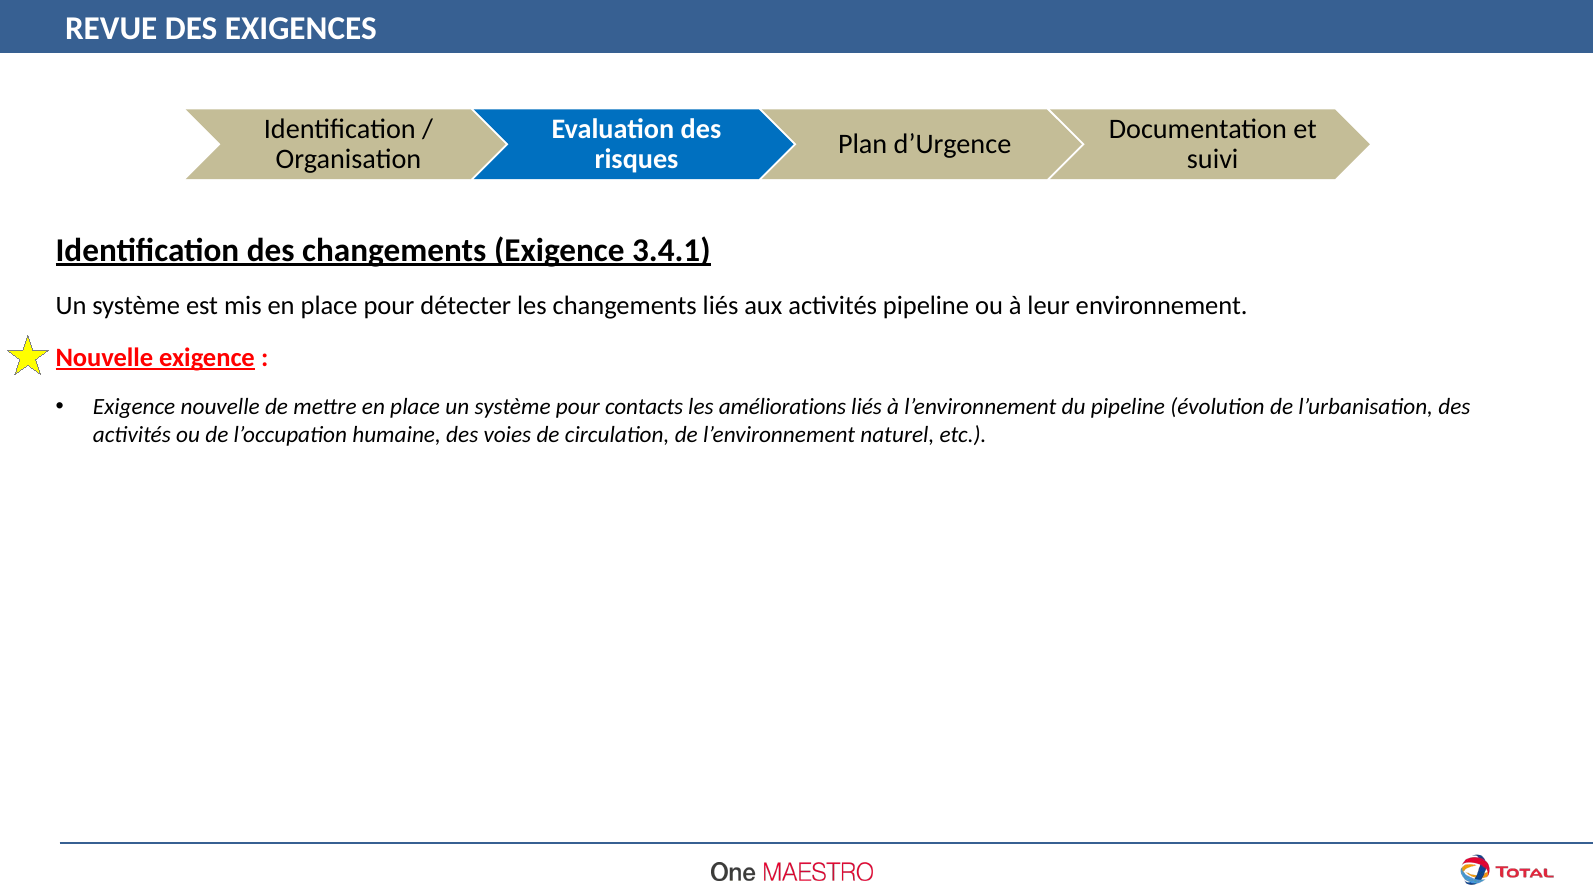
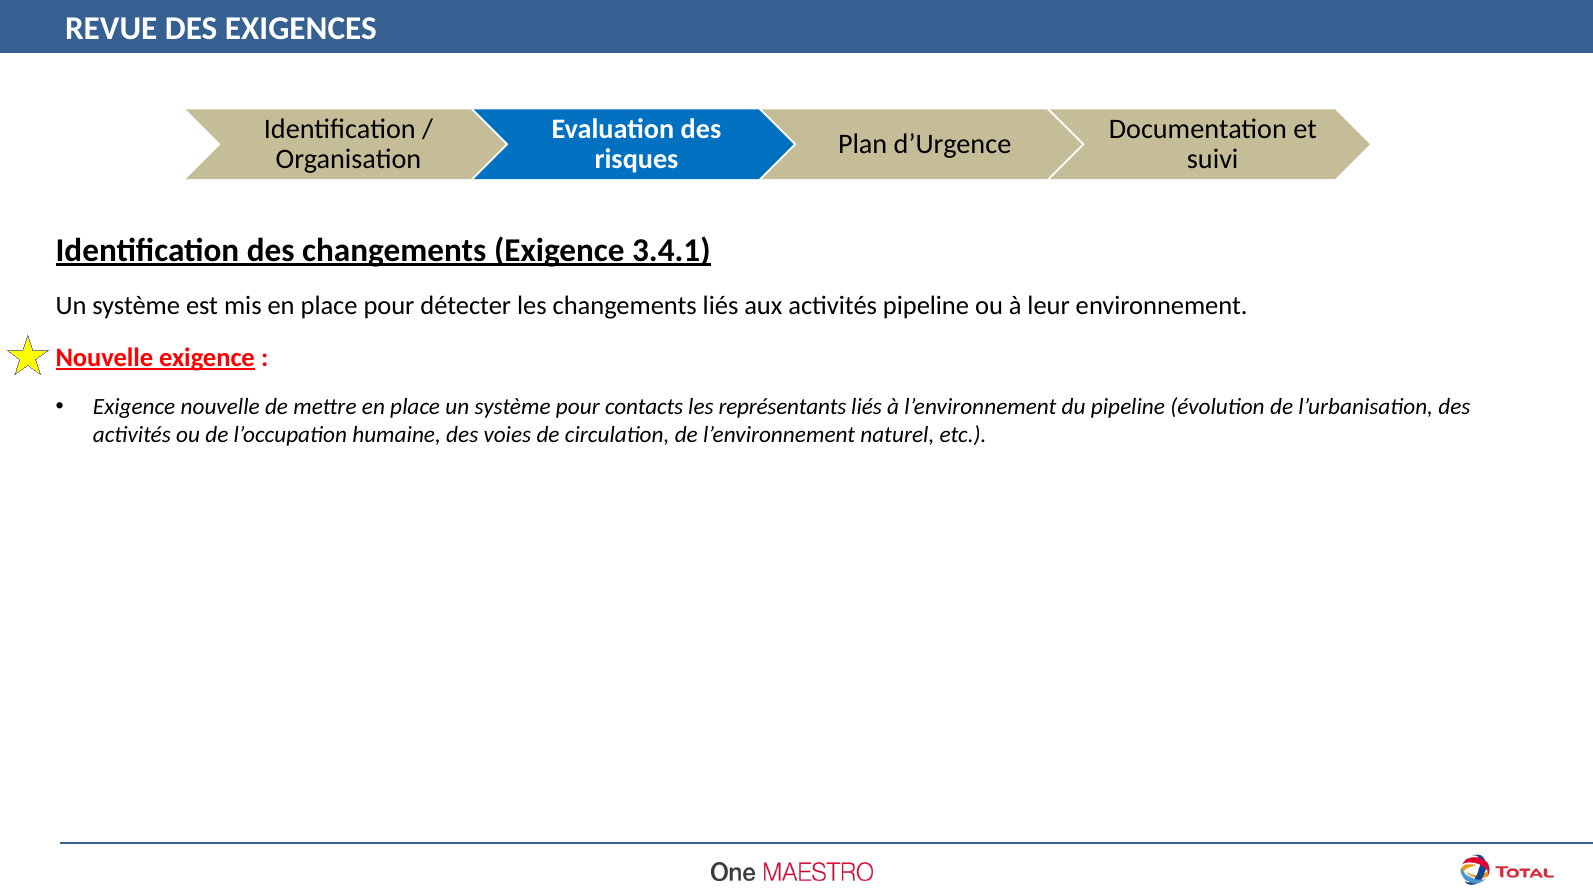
améliorations: améliorations -> représentants
